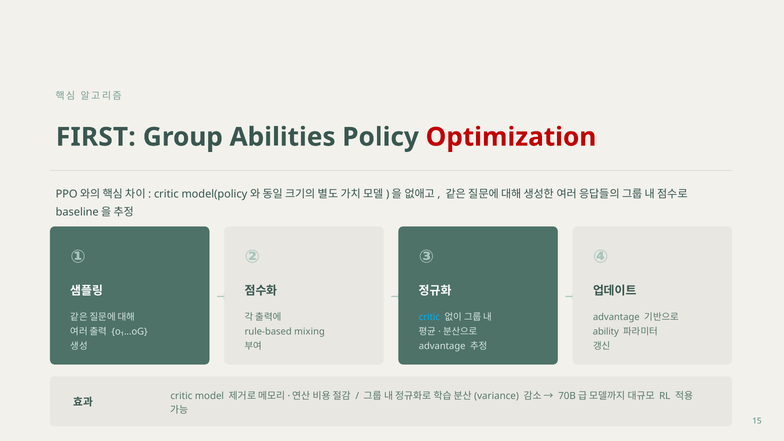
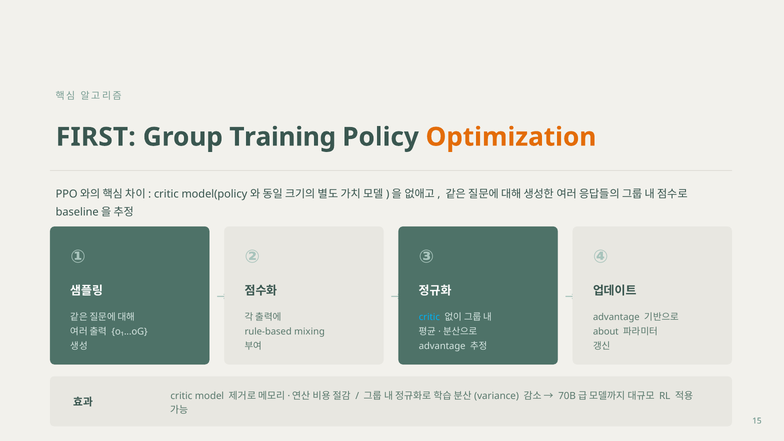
Abilities: Abilities -> Training
Optimization colour: red -> orange
ability: ability -> about
